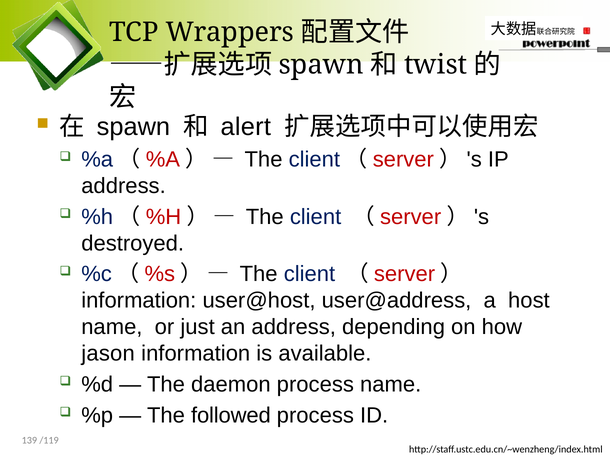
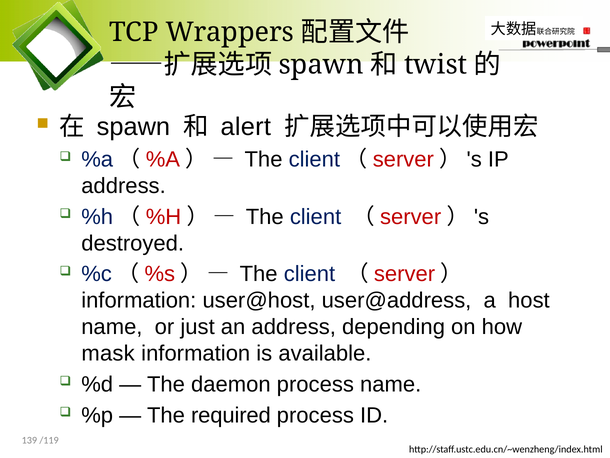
jason: jason -> mask
followed: followed -> required
